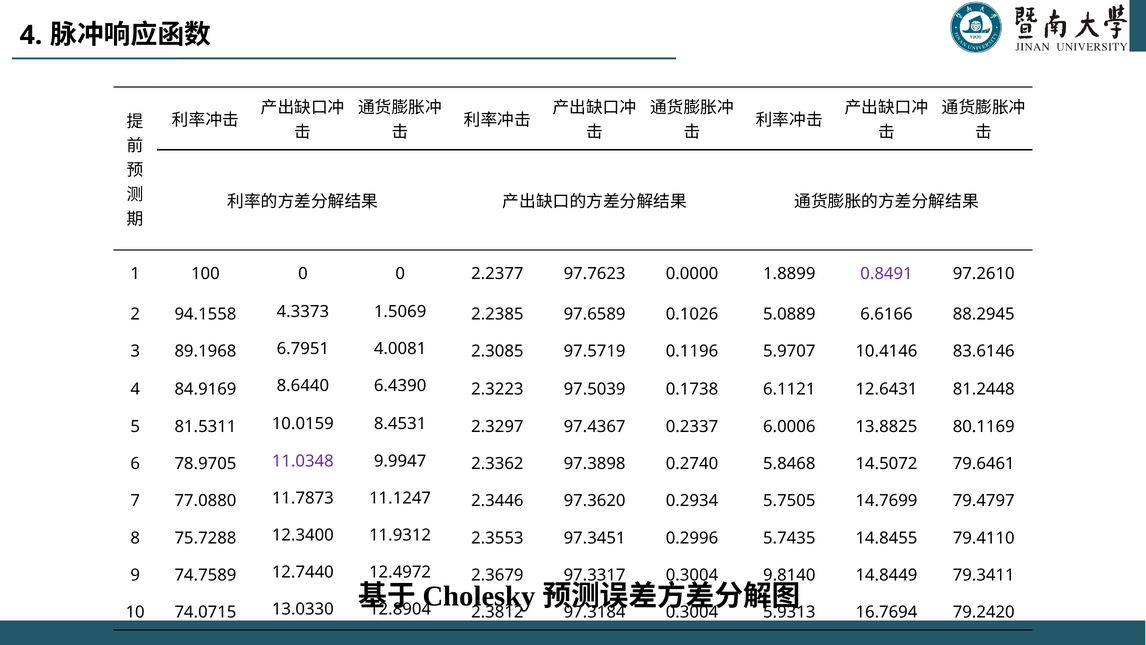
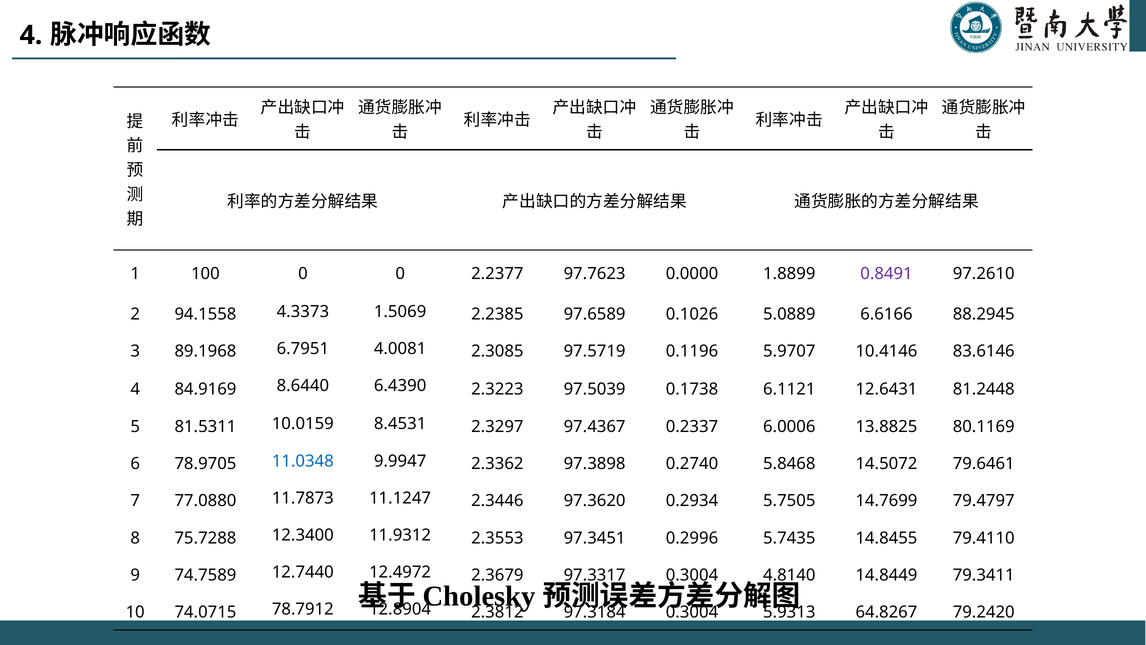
11.0348 colour: purple -> blue
9.8140: 9.8140 -> 4.8140
13.0330: 13.0330 -> 78.7912
16.7694: 16.7694 -> 64.8267
